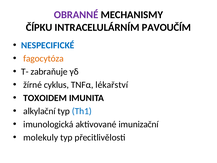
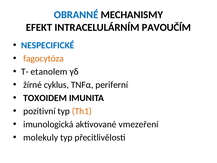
OBRANNÉ colour: purple -> blue
ČÍPKU: ČÍPKU -> EFEKT
zabraňuje: zabraňuje -> etanolem
lékařství: lékařství -> periferní
alkylační: alkylační -> pozitivní
Th1 colour: blue -> orange
imunizační: imunizační -> vmezeření
